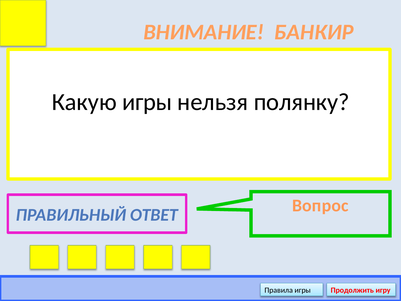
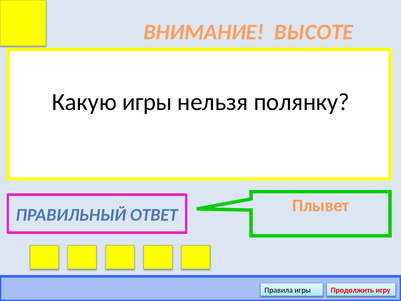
БАНКИР: БАНКИР -> ВЫСОТЕ
Вопрос: Вопрос -> Плывет
